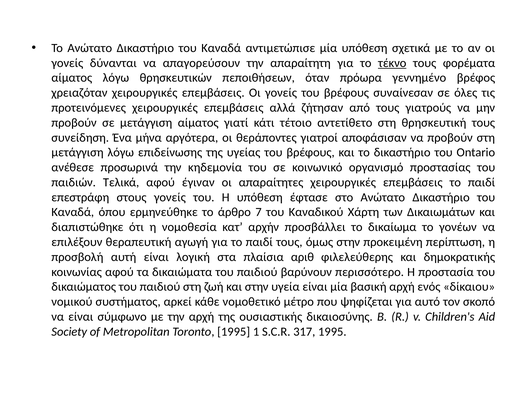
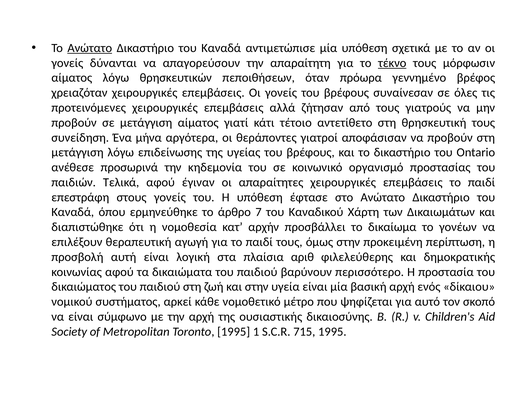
Ανώτατο at (90, 48) underline: none -> present
φορέματα: φορέματα -> μόρφωσιν
317: 317 -> 715
